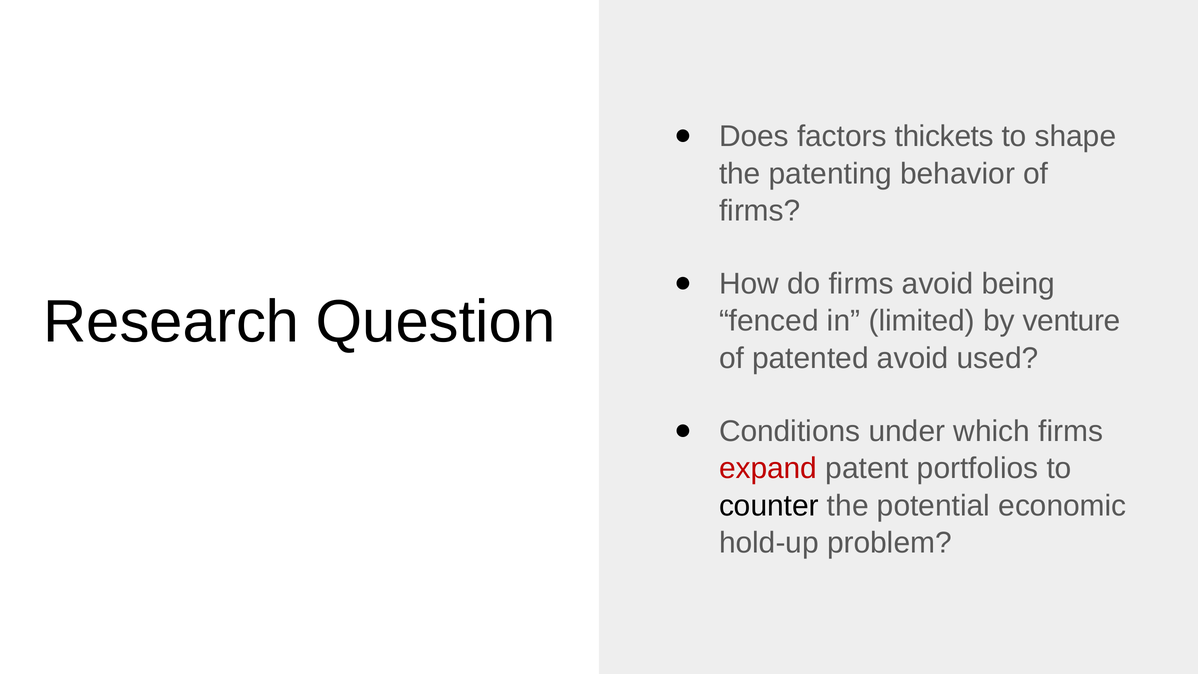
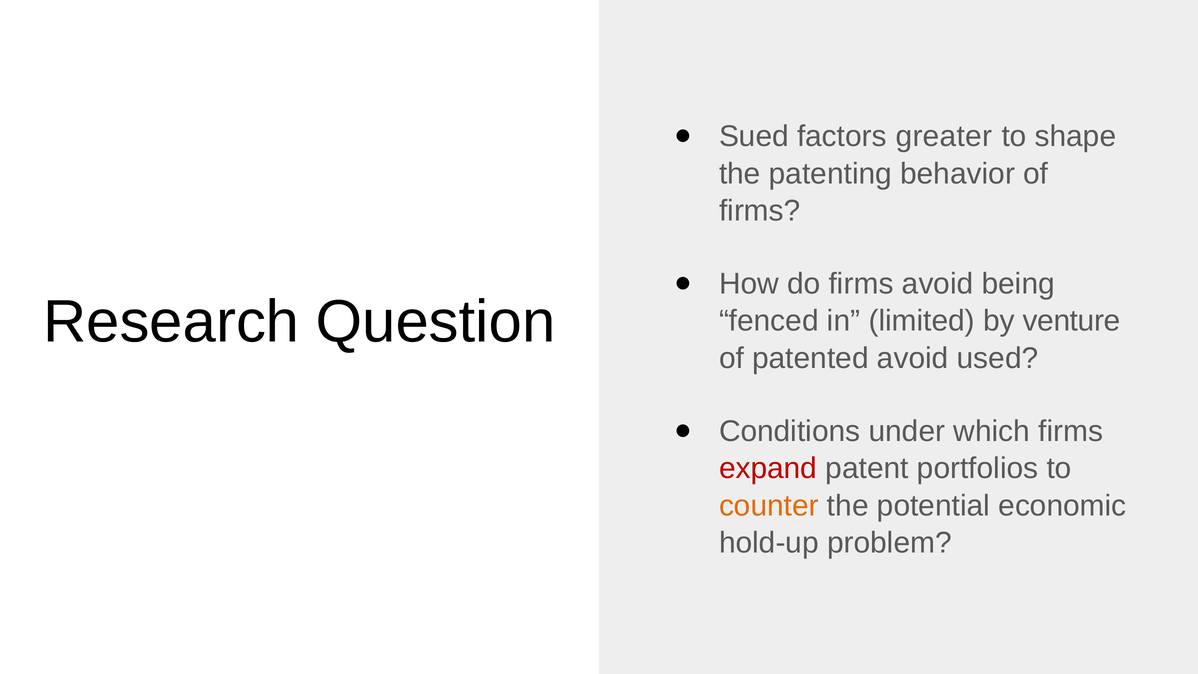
Does: Does -> Sued
thickets: thickets -> greater
counter colour: black -> orange
